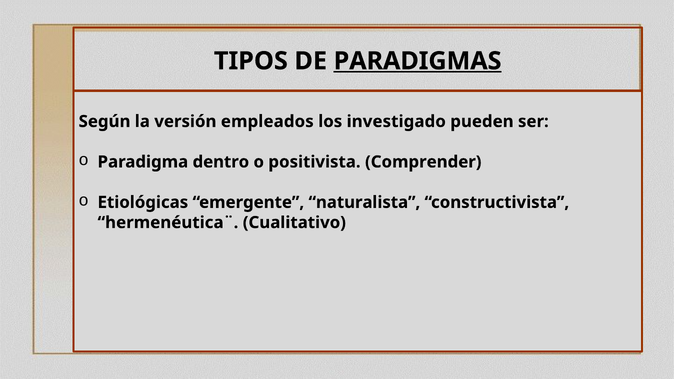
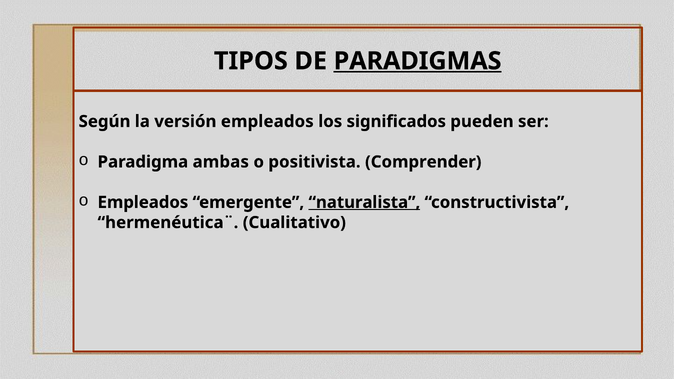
investigado: investigado -> significados
dentro: dentro -> ambas
o Etiológicas: Etiológicas -> Empleados
naturalista underline: none -> present
